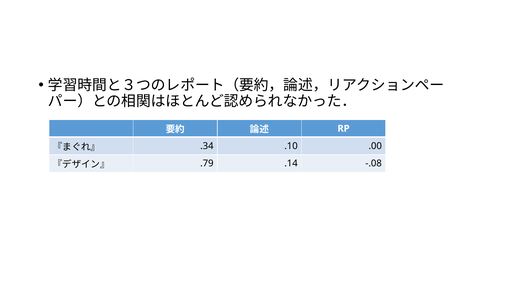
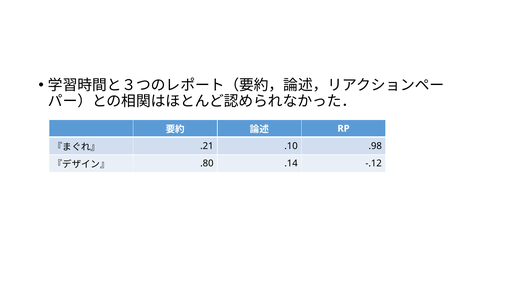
.34: .34 -> .21
.00: .00 -> .98
.79: .79 -> .80
-.08: -.08 -> -.12
